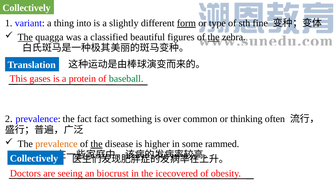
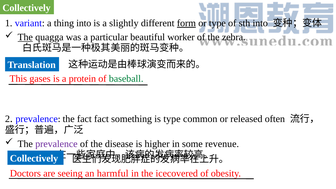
sth fine: fine -> into
classified: classified -> particular
figures: figures -> worker
the at (214, 37) underline: present -> none
is over: over -> type
thinking: thinking -> released
prevalence at (56, 144) colour: orange -> purple
the at (97, 144) underline: present -> none
rammed: rammed -> revenue
biocrust: biocrust -> harmful
